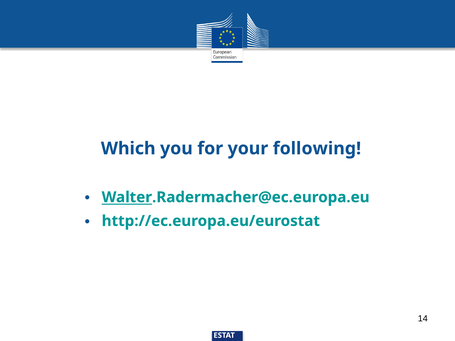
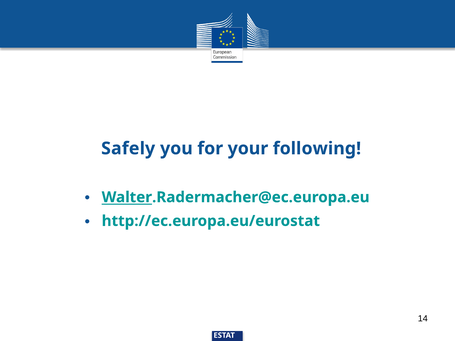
Which: Which -> Safely
